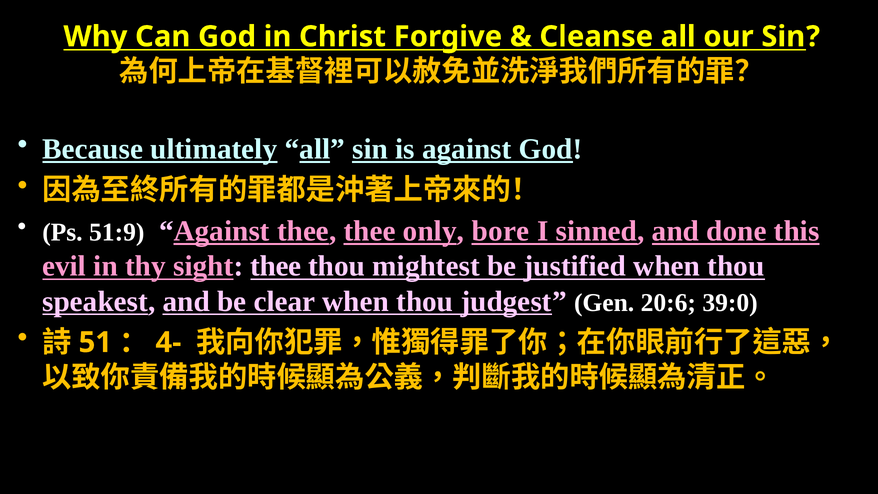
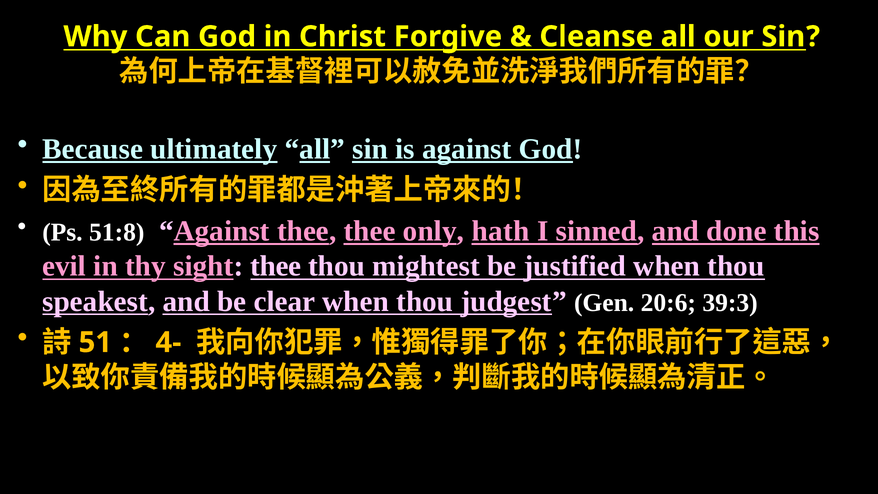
51:9: 51:9 -> 51:8
bore: bore -> hath
39:0: 39:0 -> 39:3
